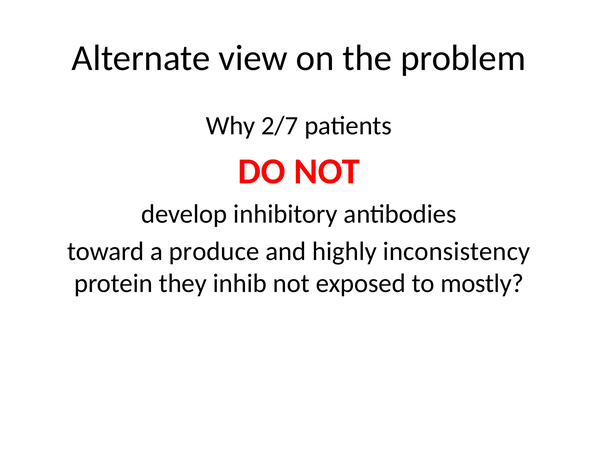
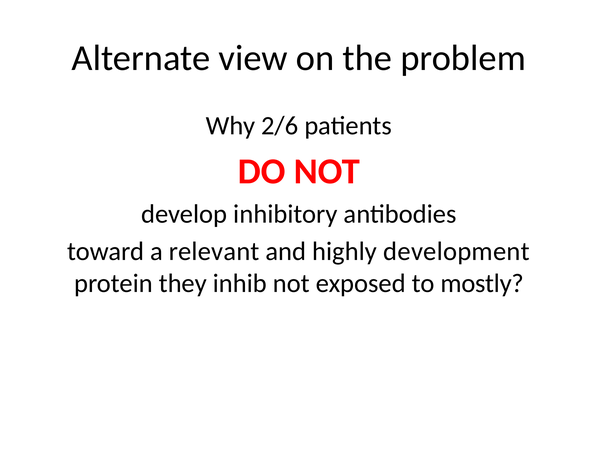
2/7: 2/7 -> 2/6
produce: produce -> relevant
inconsistency: inconsistency -> development
